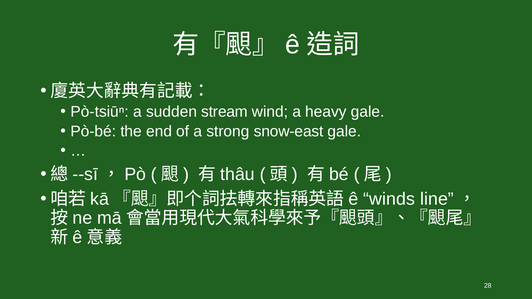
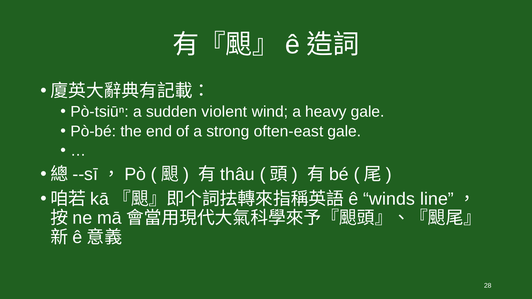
stream: stream -> violent
snow-east: snow-east -> often-east
